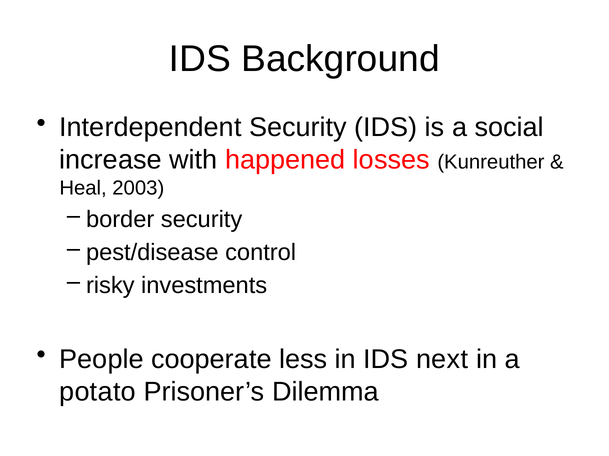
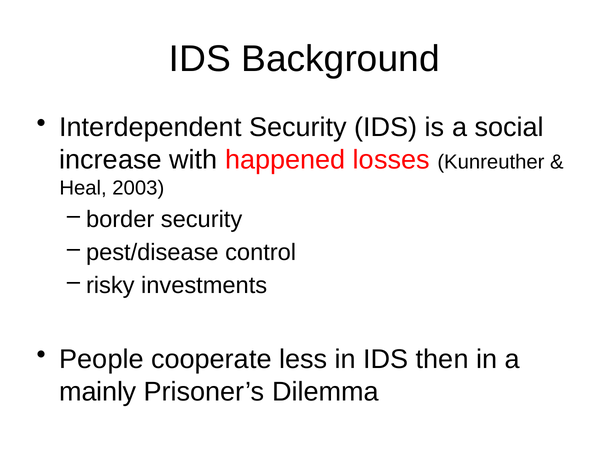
next: next -> then
potato: potato -> mainly
